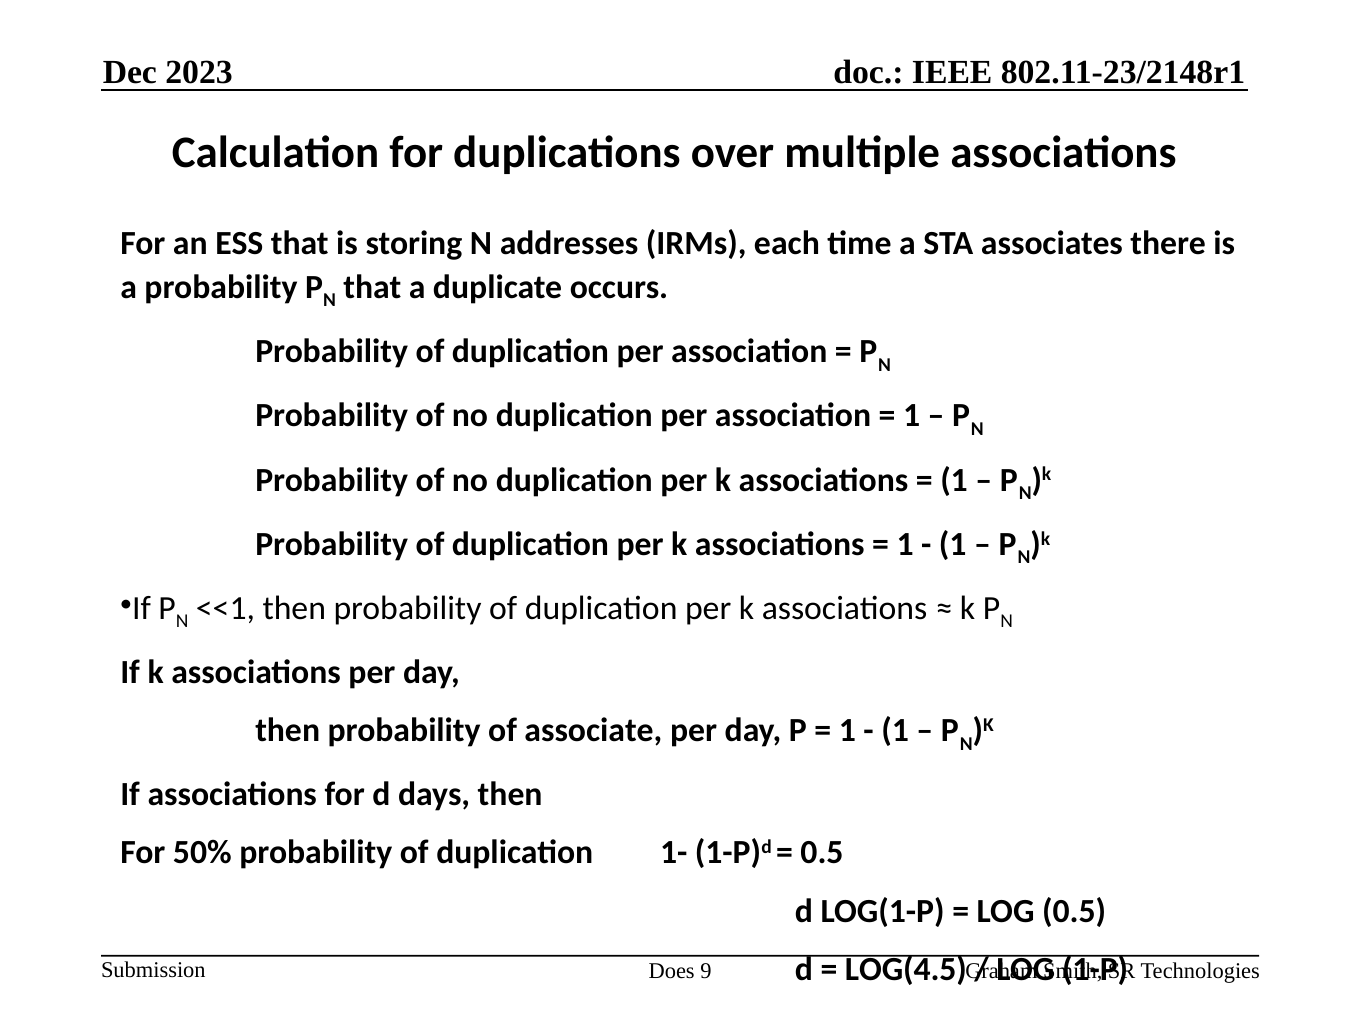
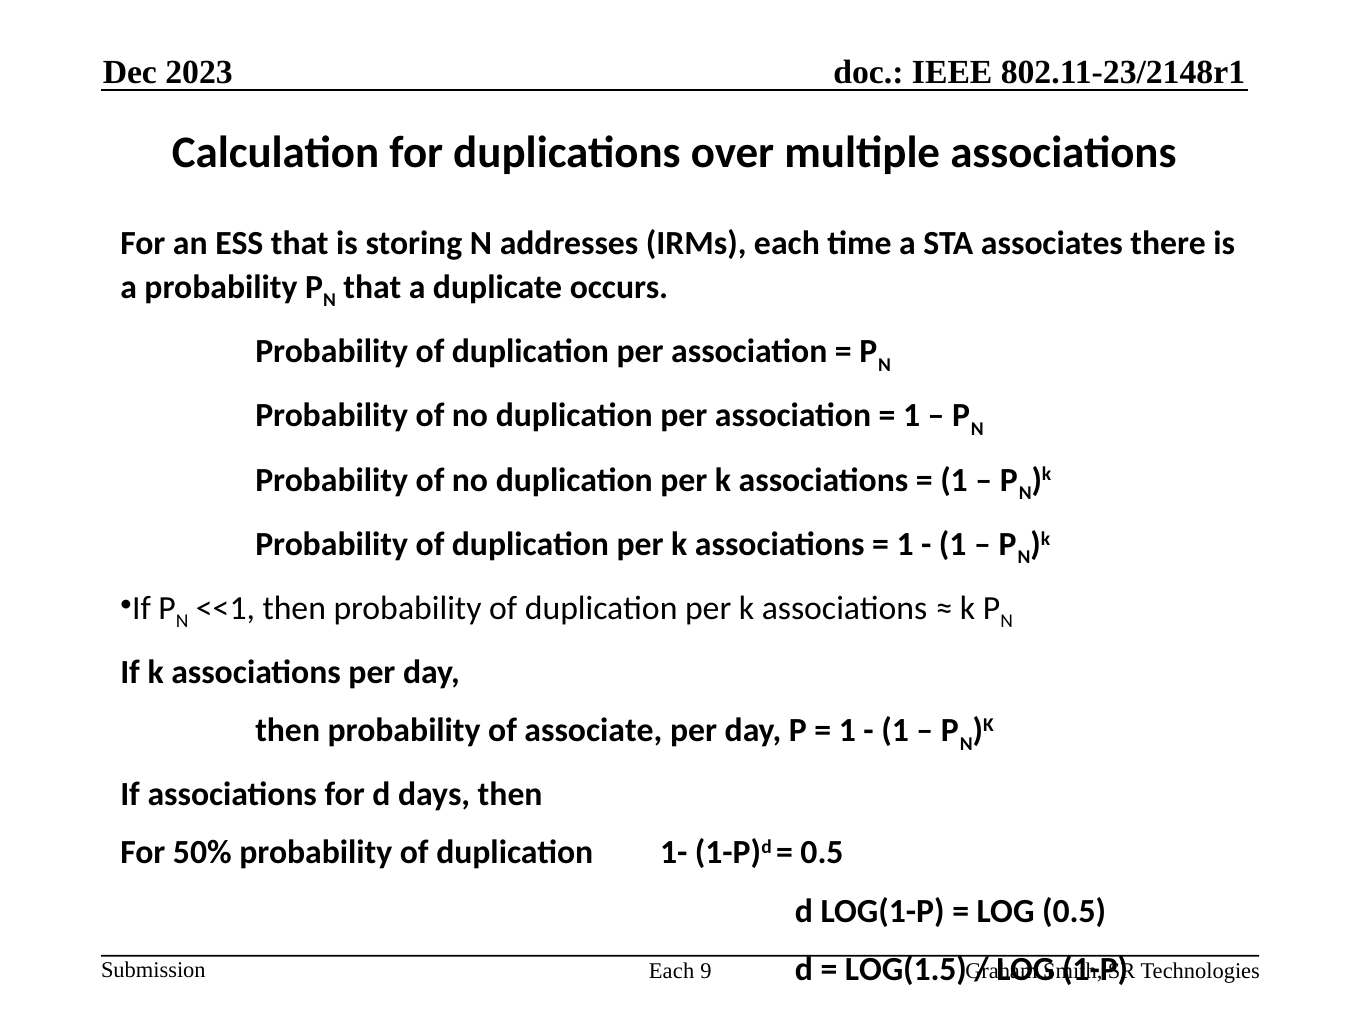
LOG(4.5: LOG(4.5 -> LOG(1.5
Does at (672, 970): Does -> Each
